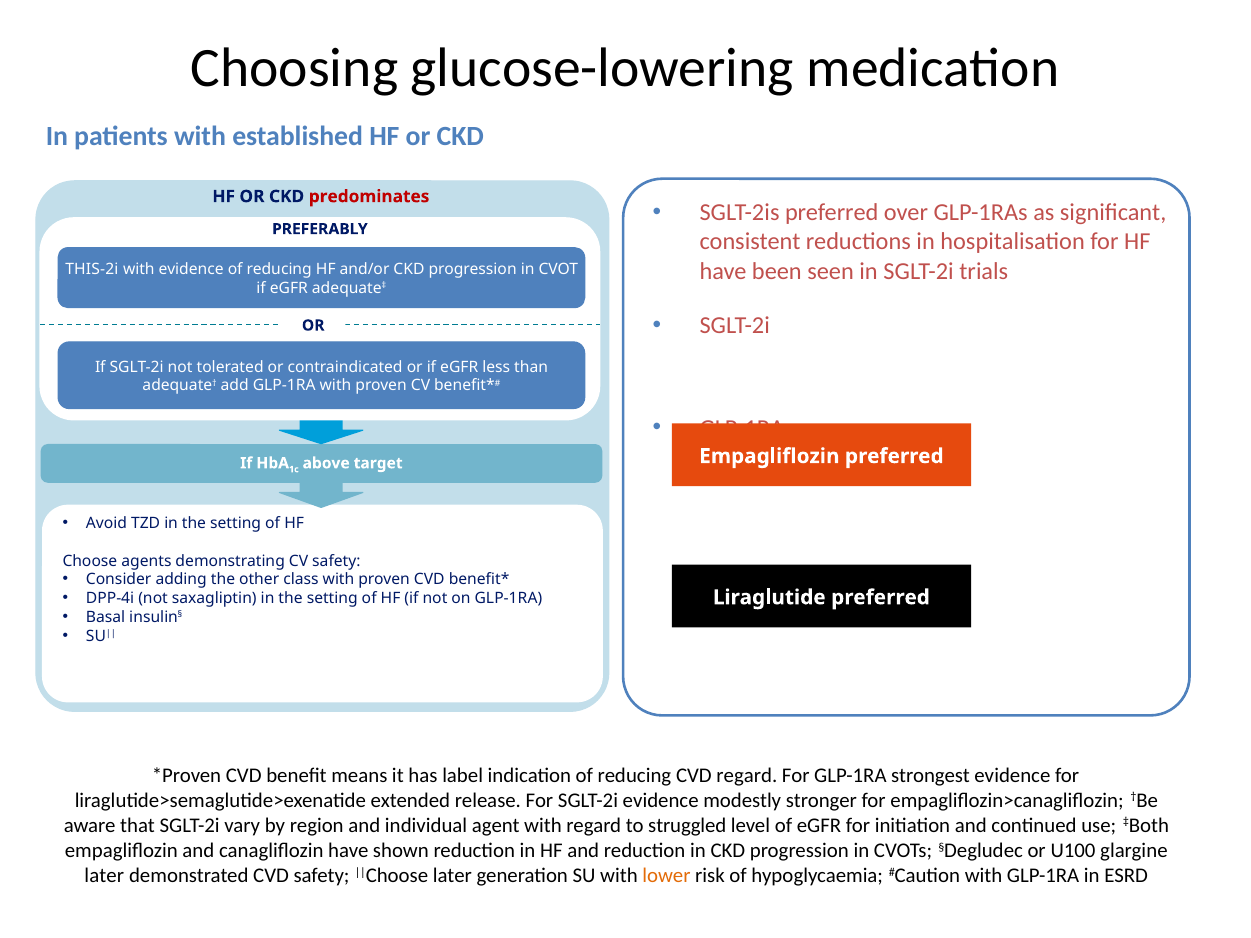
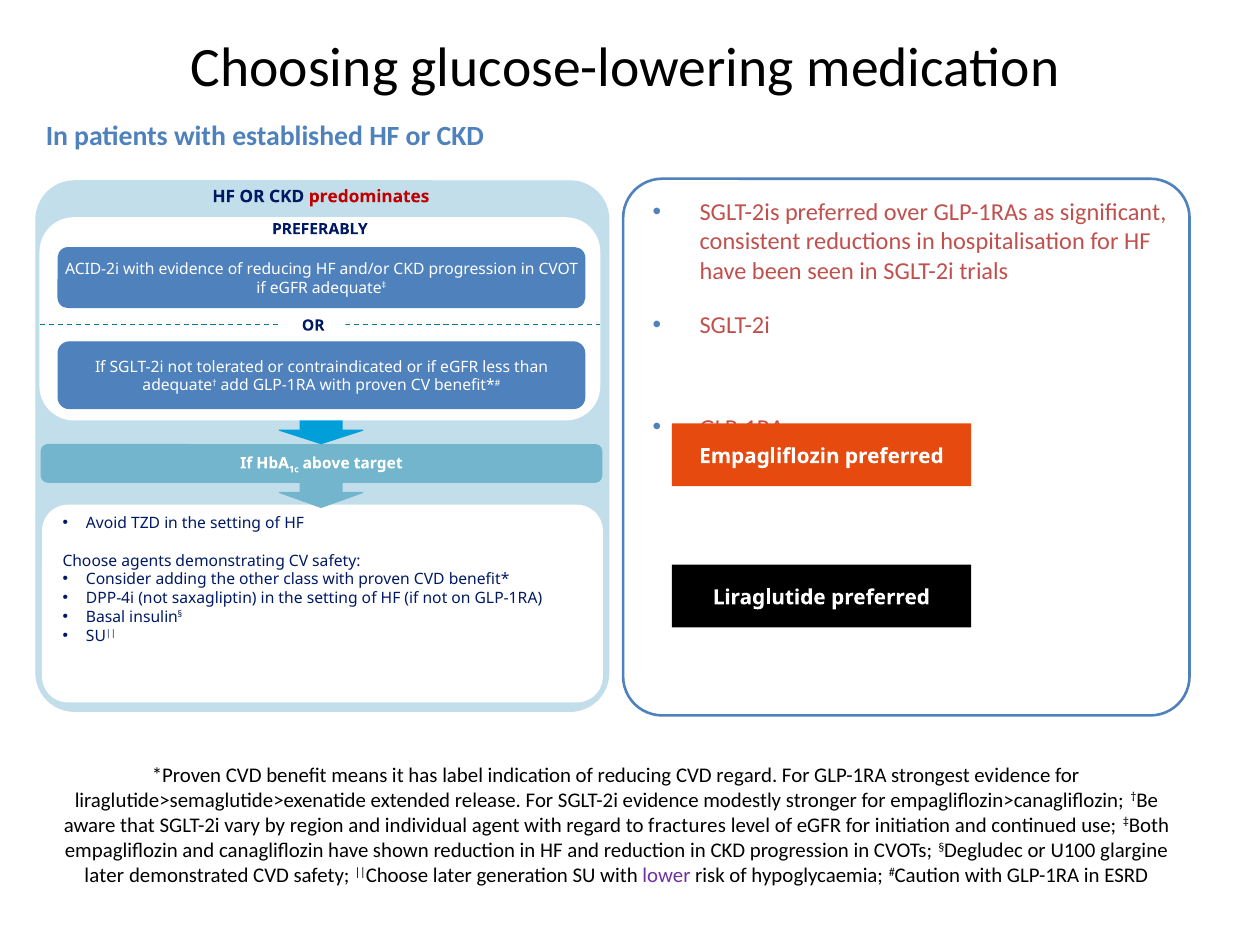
THIS-2i: THIS-2i -> ACID-2i
struggled: struggled -> fractures
lower colour: orange -> purple
